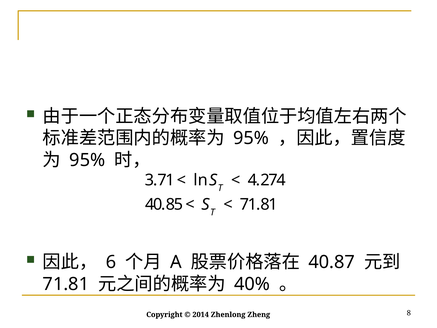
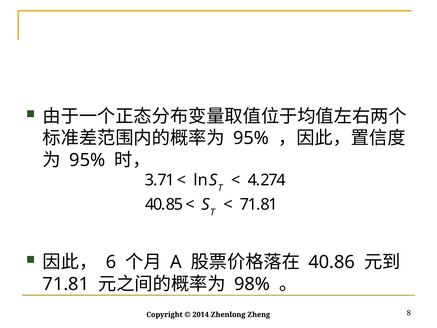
40.87: 40.87 -> 40.86
40%: 40% -> 98%
